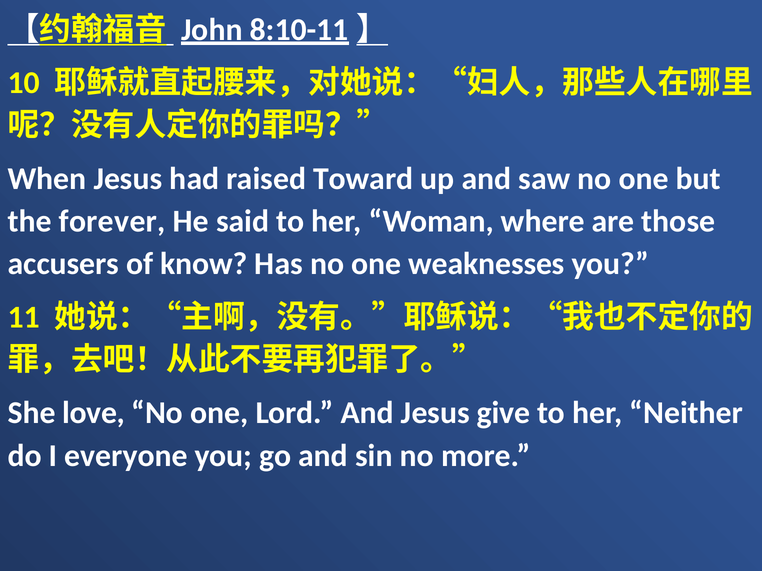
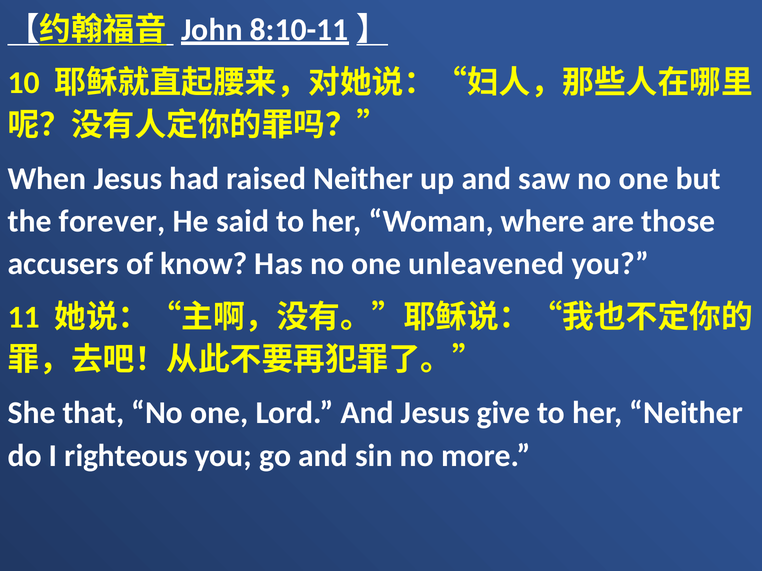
raised Toward: Toward -> Neither
weaknesses: weaknesses -> unleavened
love: love -> that
everyone: everyone -> righteous
